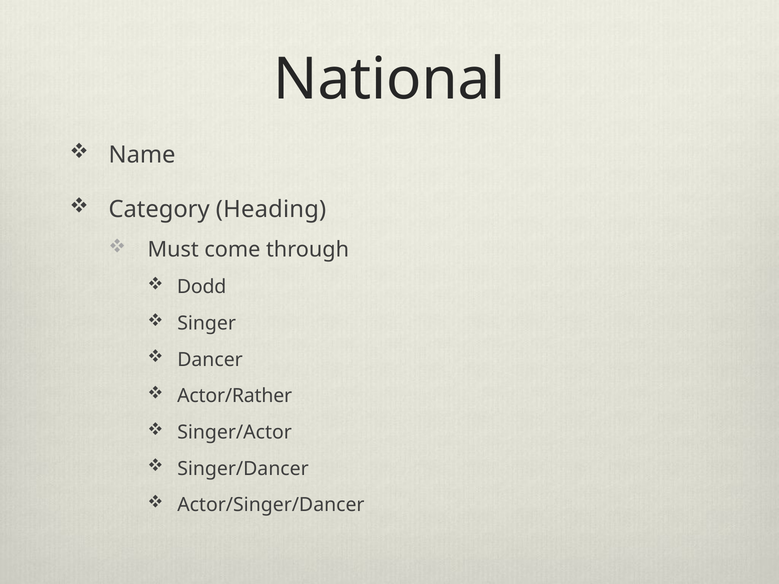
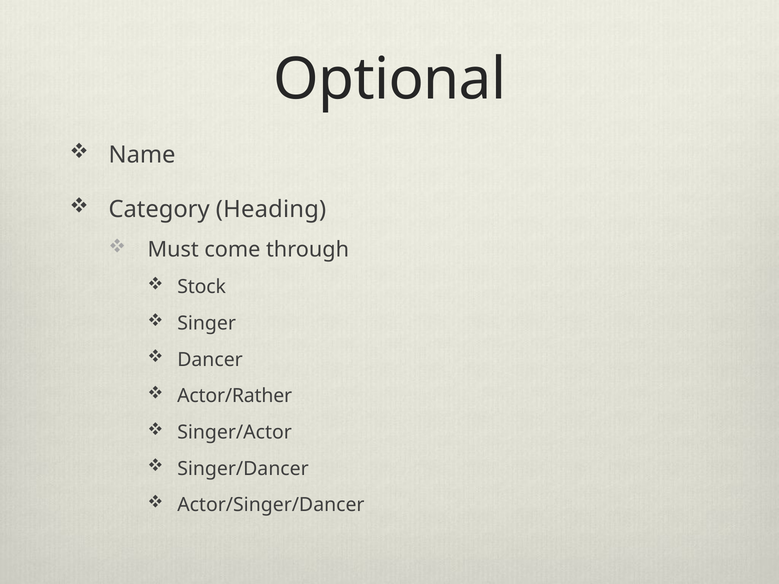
National: National -> Optional
Dodd: Dodd -> Stock
